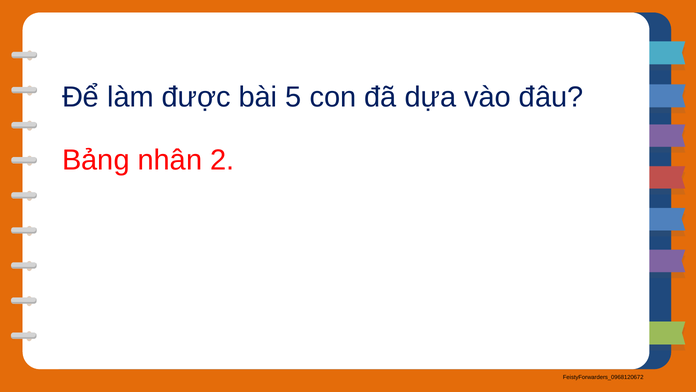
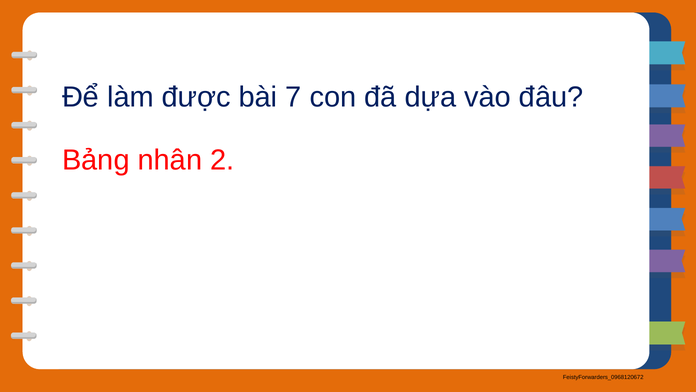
5: 5 -> 7
